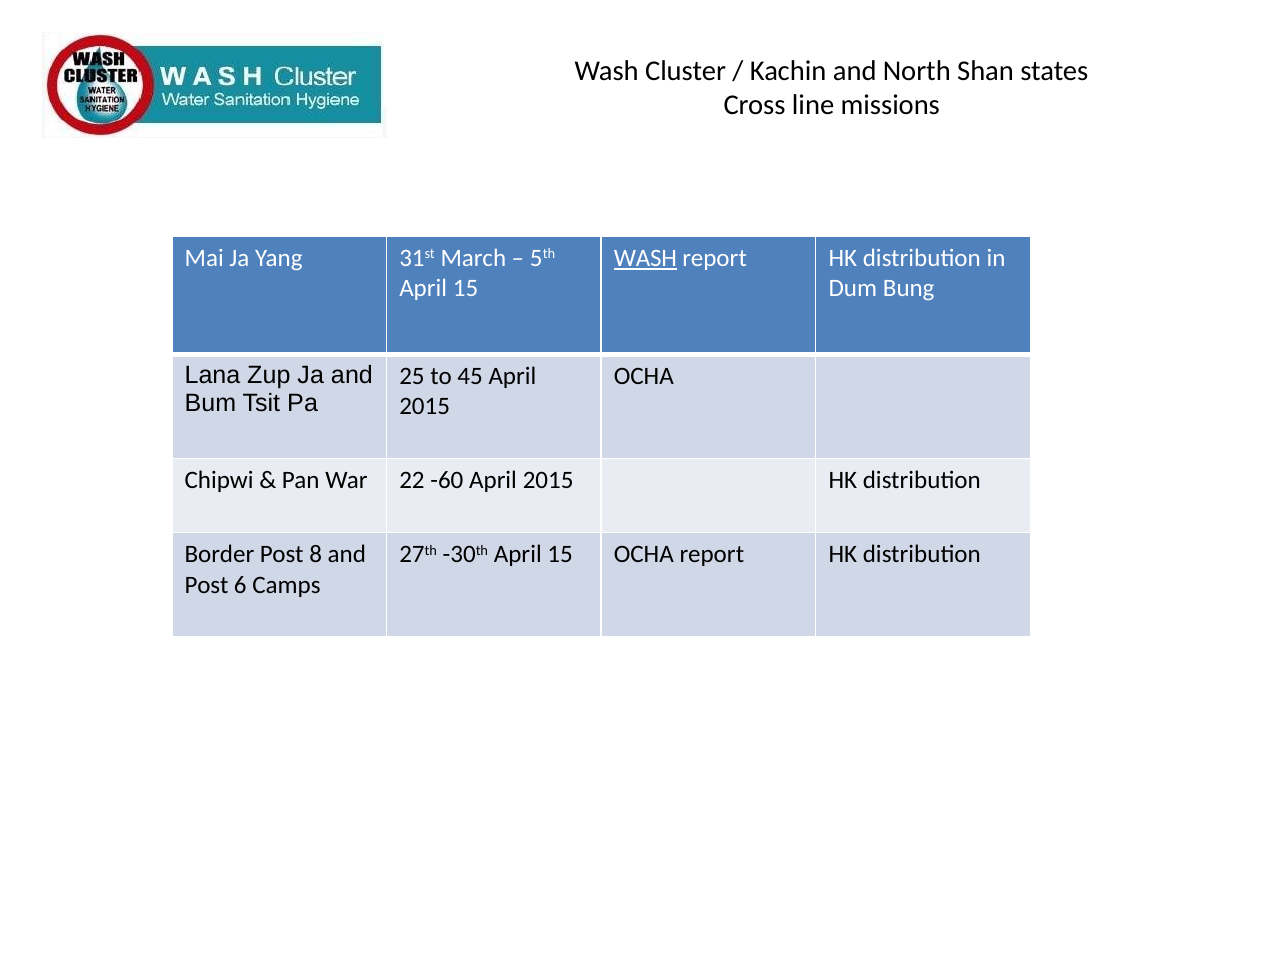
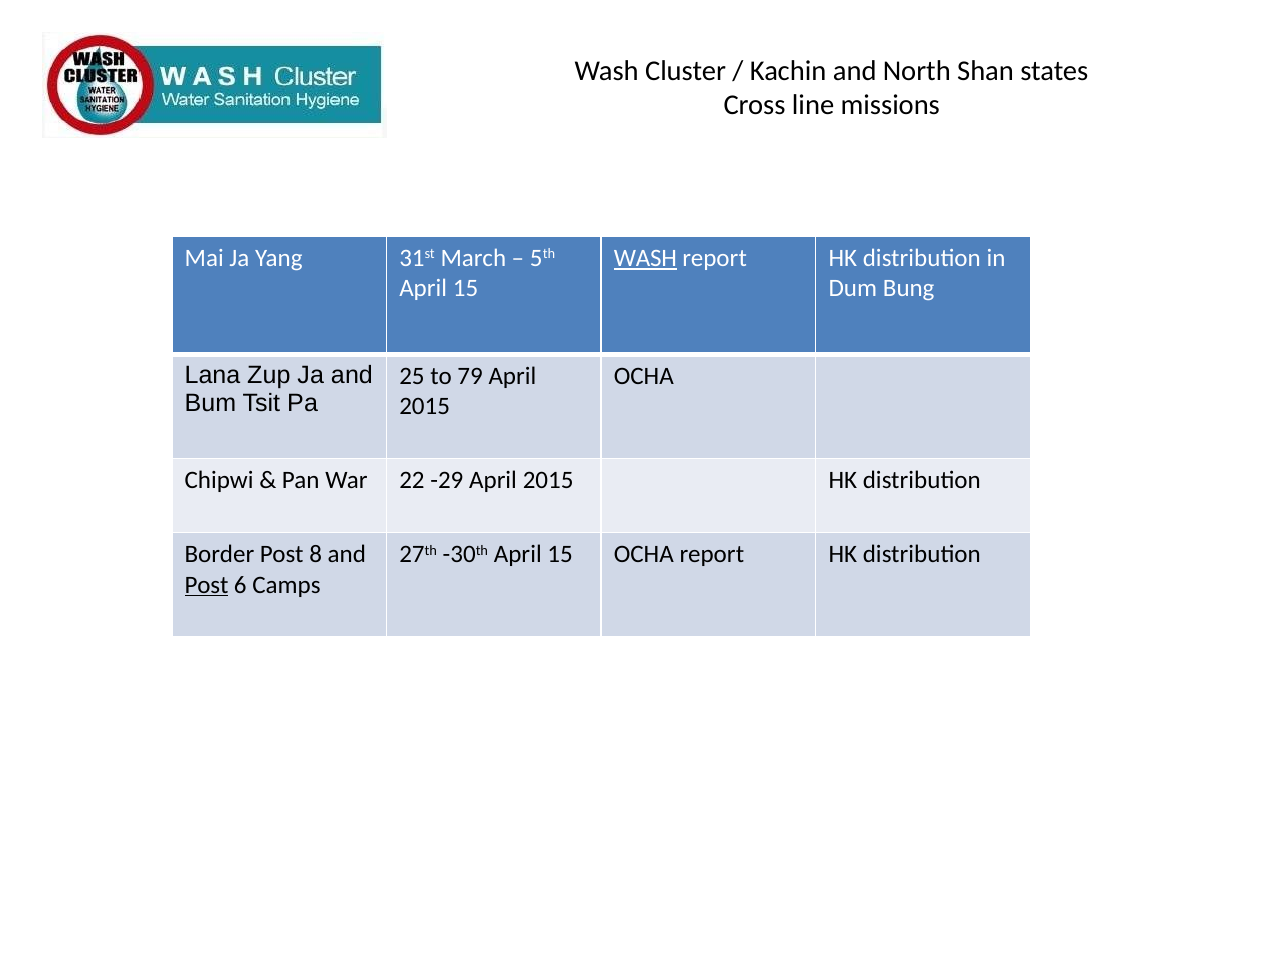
45: 45 -> 79
-60: -60 -> -29
Post at (207, 585) underline: none -> present
